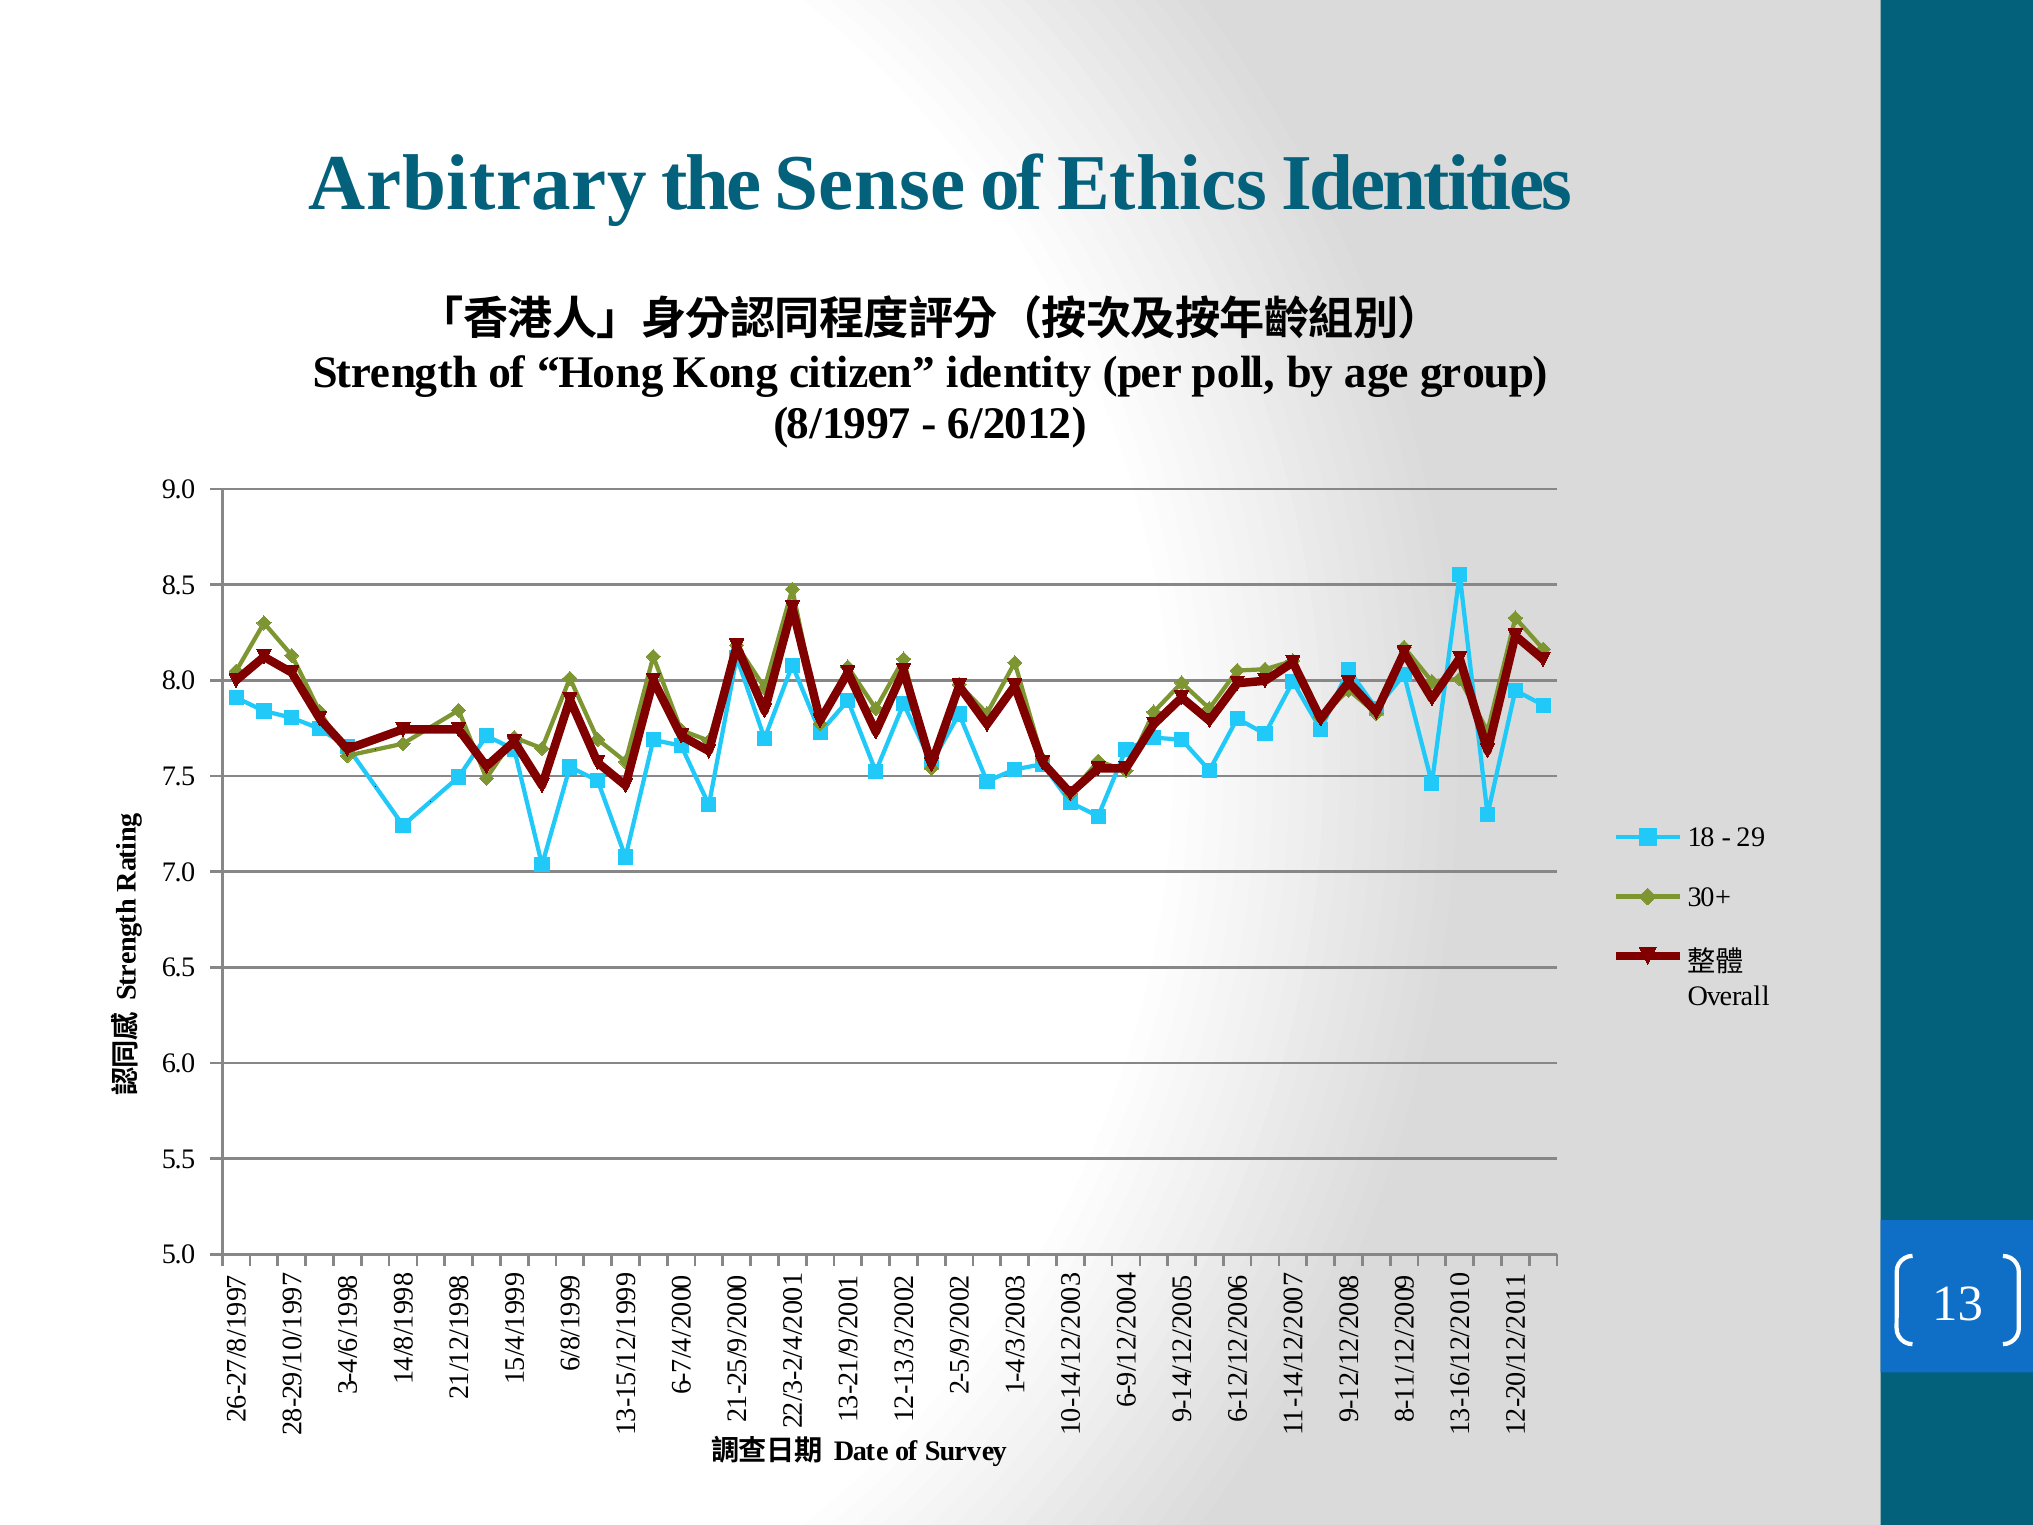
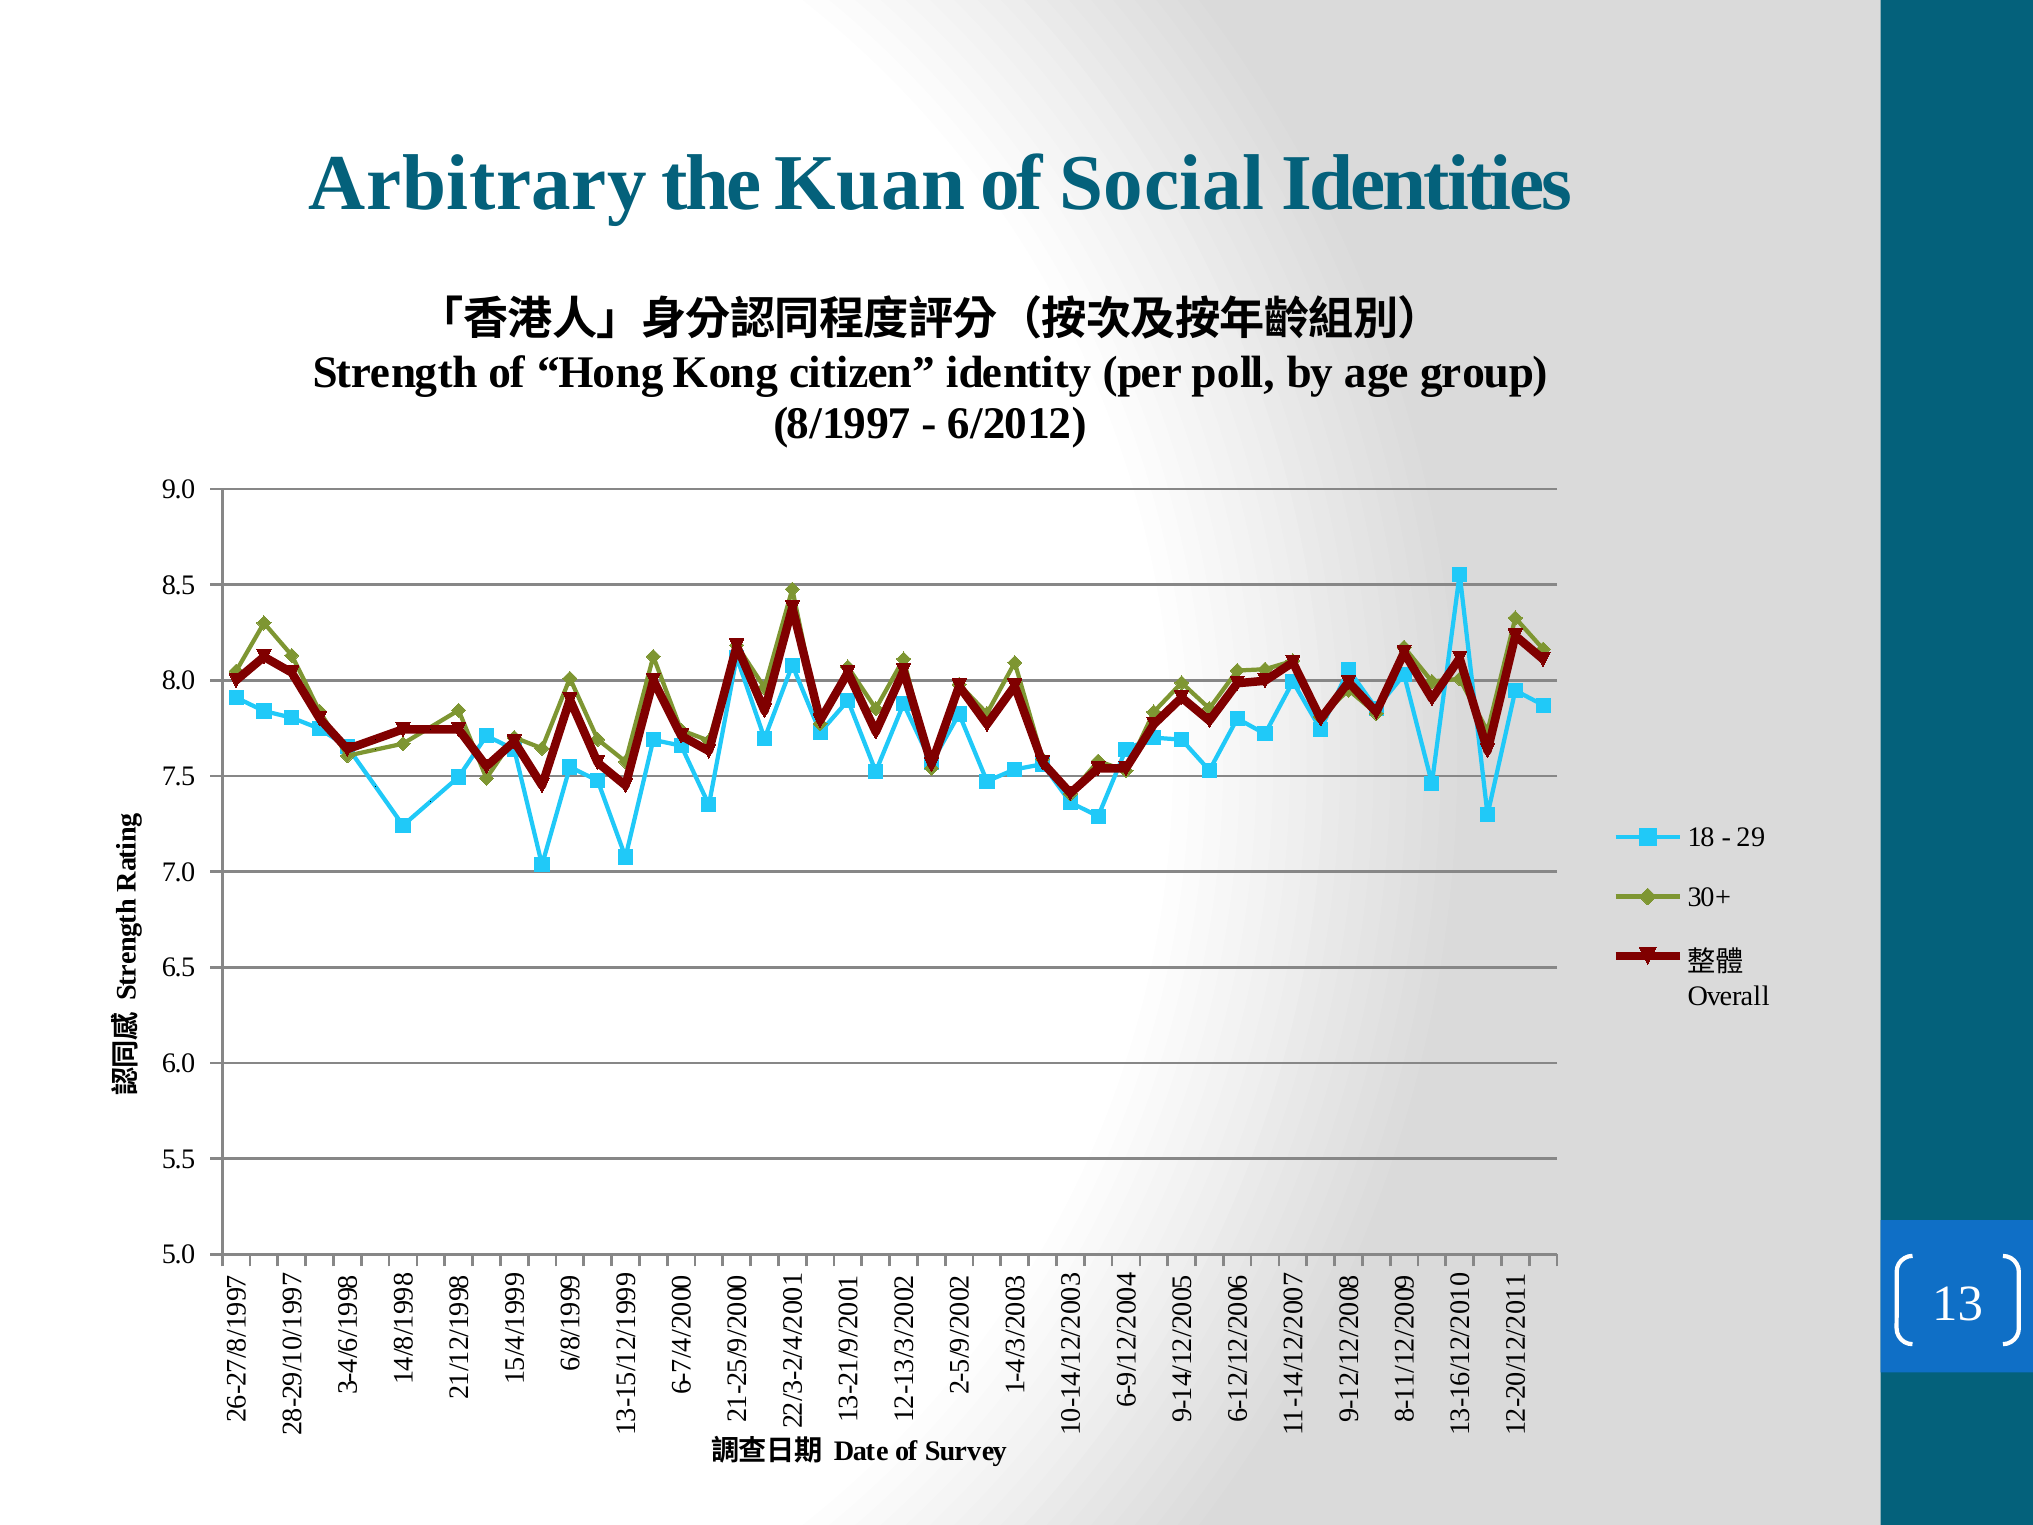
Sense: Sense -> Kuan
Ethics: Ethics -> Social
